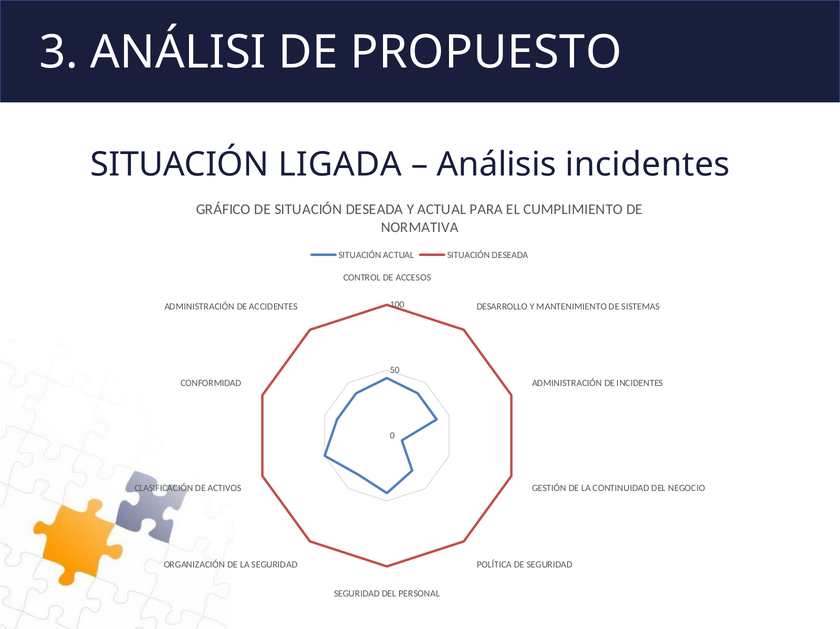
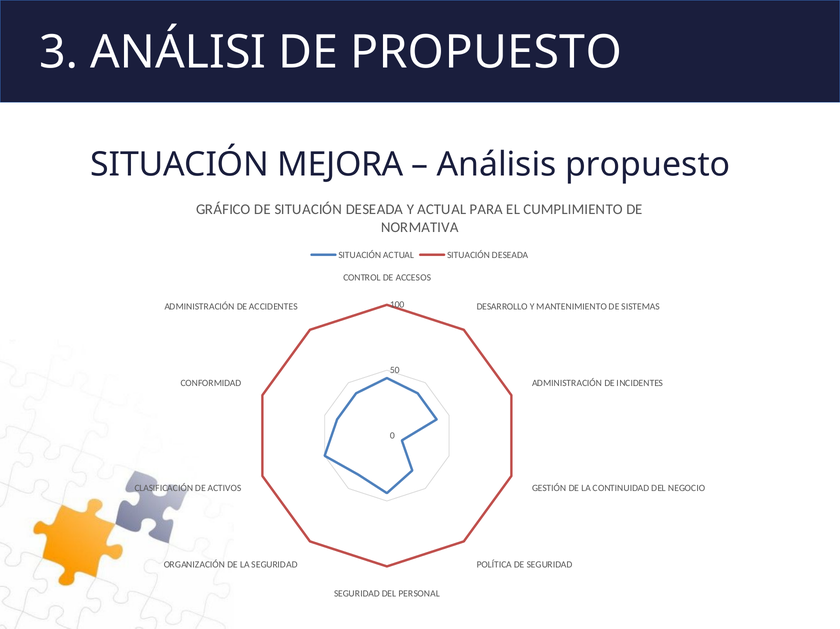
LIGADA: LIGADA -> MEJORA
Análisis incidentes: incidentes -> propuesto
